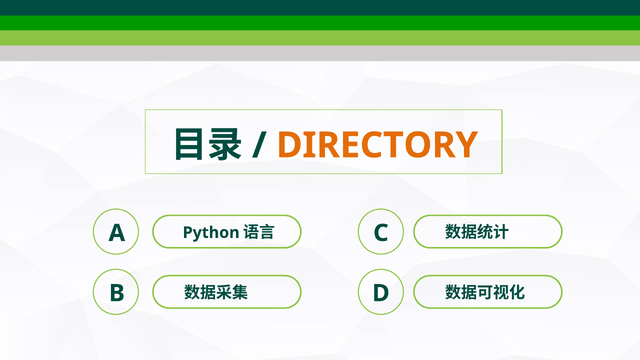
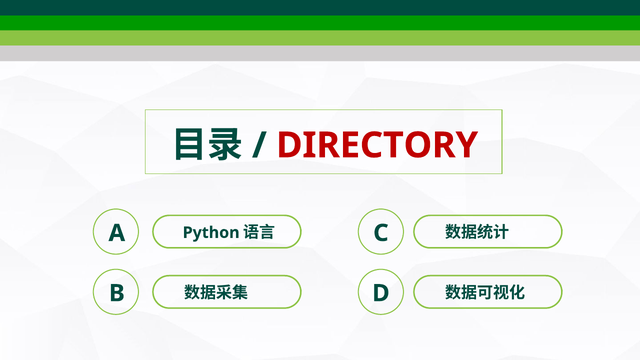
DIRECTORY colour: orange -> red
